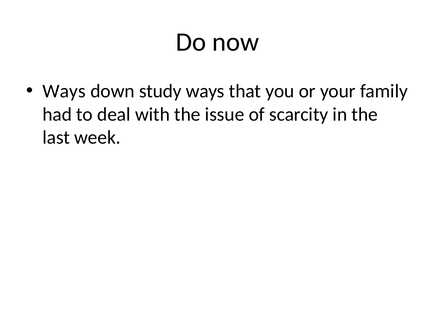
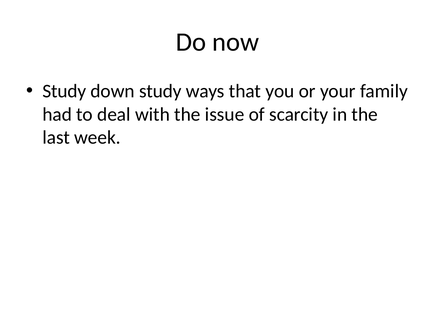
Ways at (64, 91): Ways -> Study
